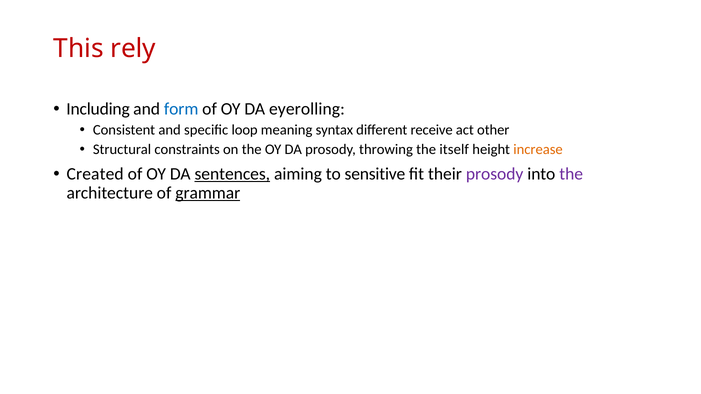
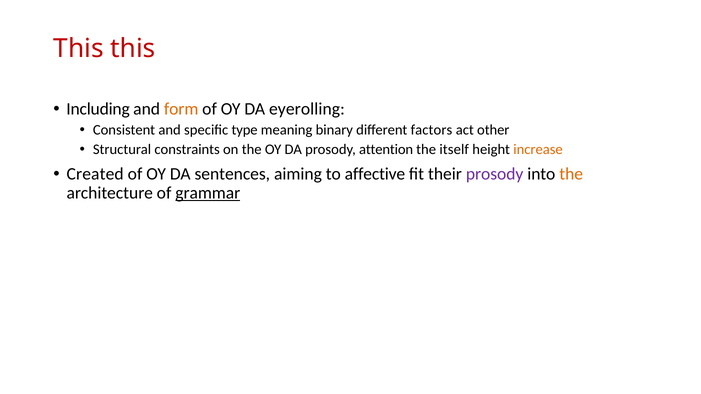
This rely: rely -> this
form colour: blue -> orange
loop: loop -> type
syntax: syntax -> binary
receive: receive -> factors
throwing: throwing -> attention
sentences underline: present -> none
sensitive: sensitive -> affective
the at (571, 174) colour: purple -> orange
